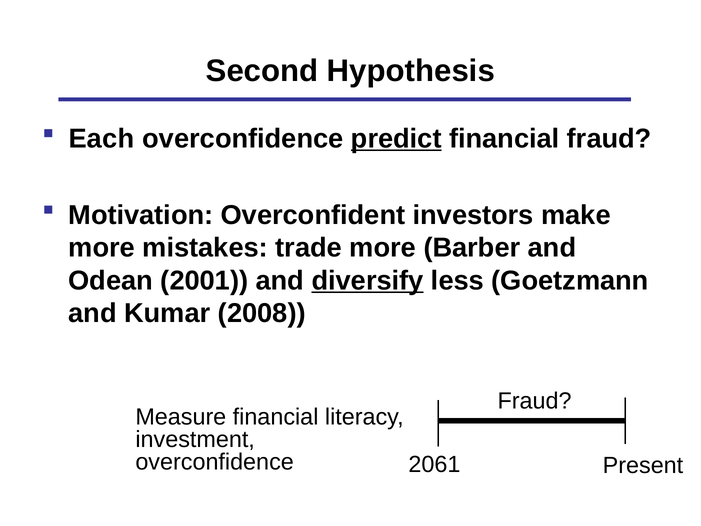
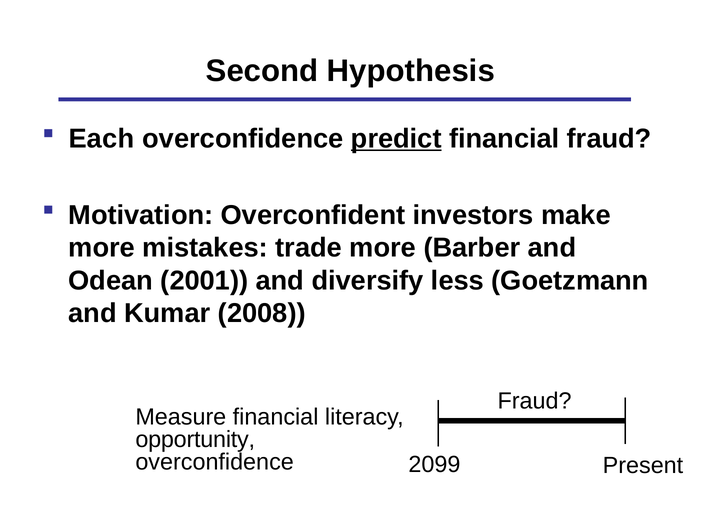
diversify underline: present -> none
investment: investment -> opportunity
2061: 2061 -> 2099
